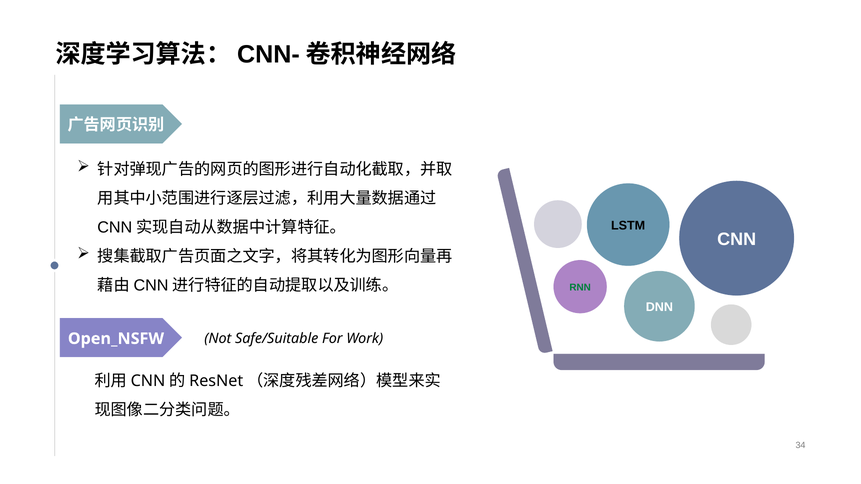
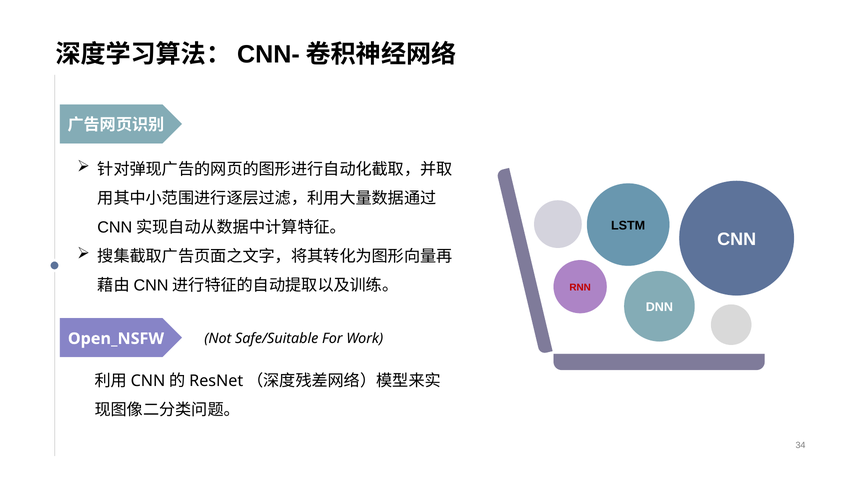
RNN colour: green -> red
